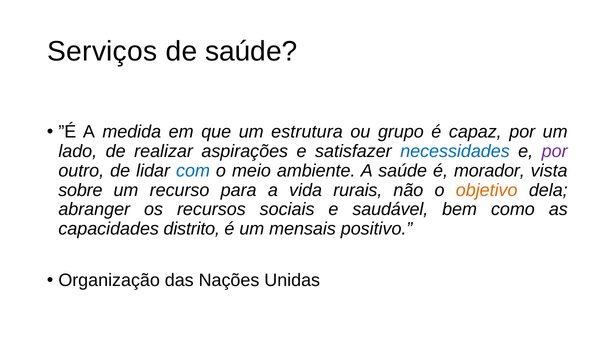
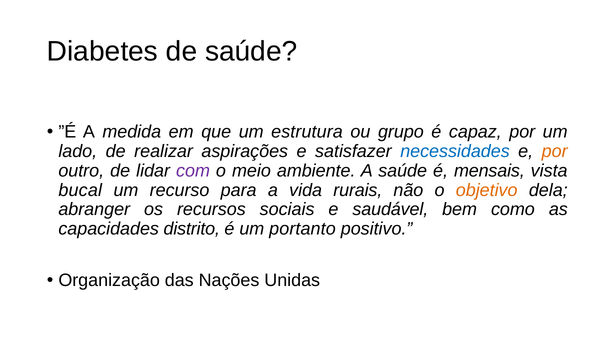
Serviços: Serviços -> Diabetes
por at (555, 151) colour: purple -> orange
com colour: blue -> purple
morador: morador -> mensais
sobre: sobre -> bucal
mensais: mensais -> portanto
